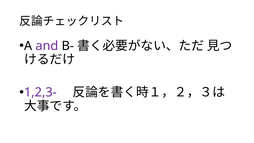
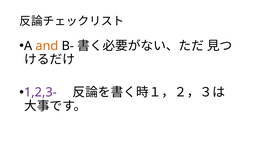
and colour: purple -> orange
